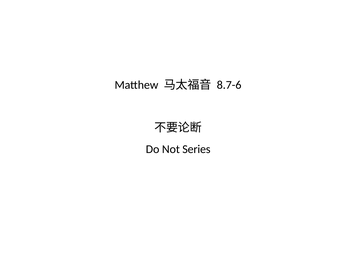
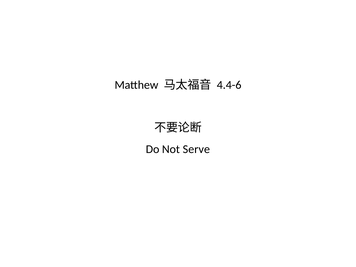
8.7-6: 8.7-6 -> 4.4-6
Series: Series -> Serve
